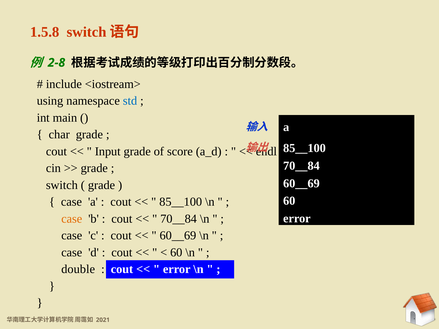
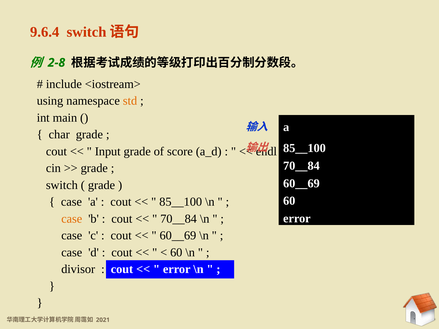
1.5.8: 1.5.8 -> 9.6.4
std colour: blue -> orange
double: double -> divisor
